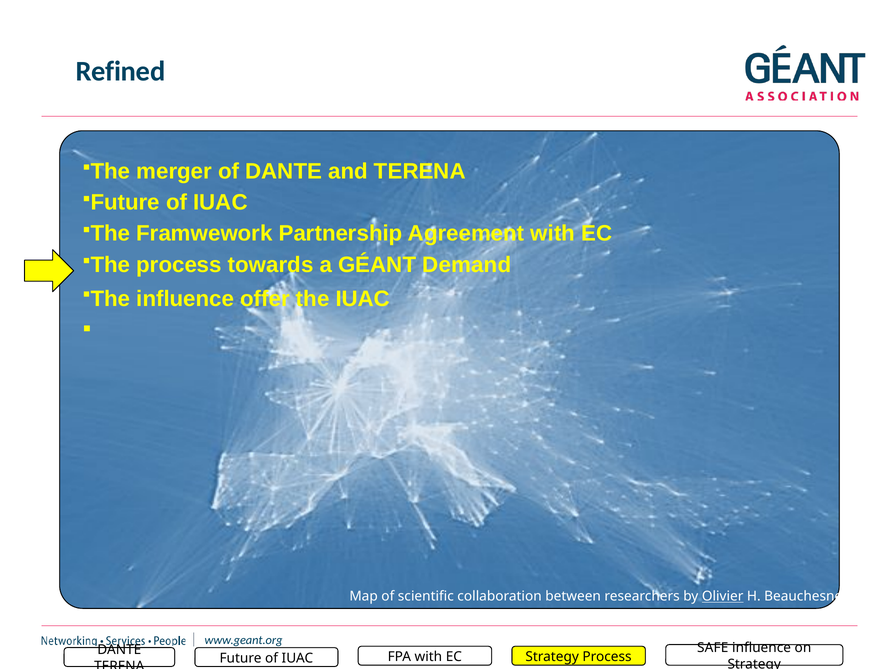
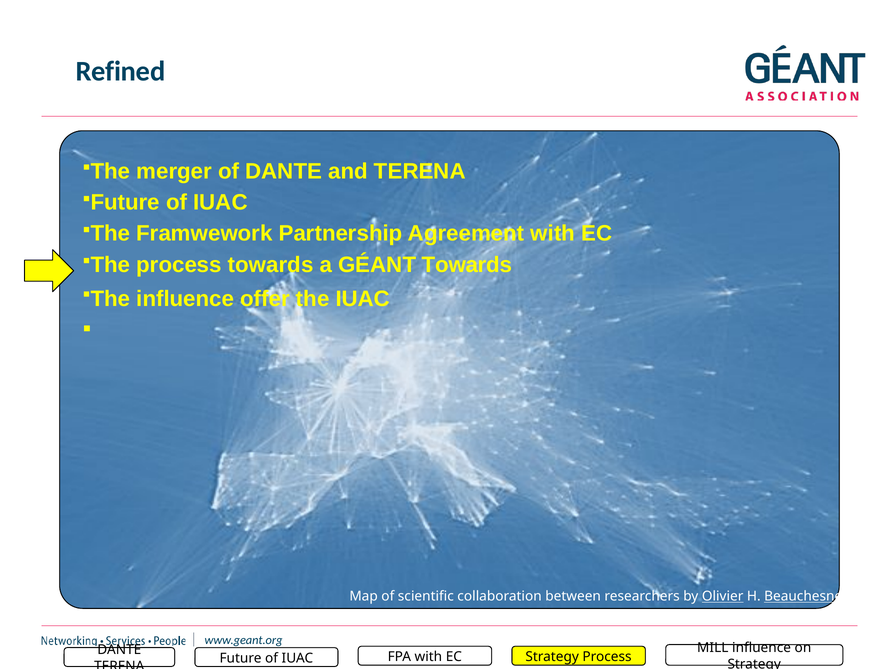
GÉANT Demand: Demand -> Towards
Beauchesne underline: none -> present
SAFE: SAFE -> MILL
